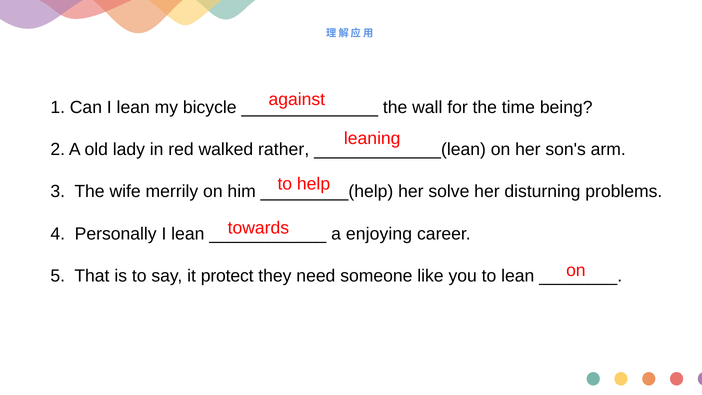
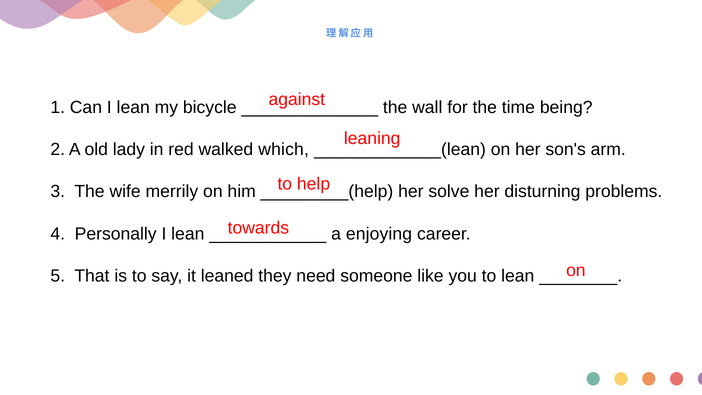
rather: rather -> which
protect: protect -> leaned
